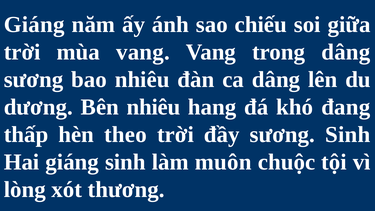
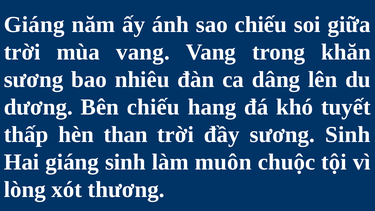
trong dâng: dâng -> khăn
Bên nhiêu: nhiêu -> chiếu
đang: đang -> tuyết
theo: theo -> than
